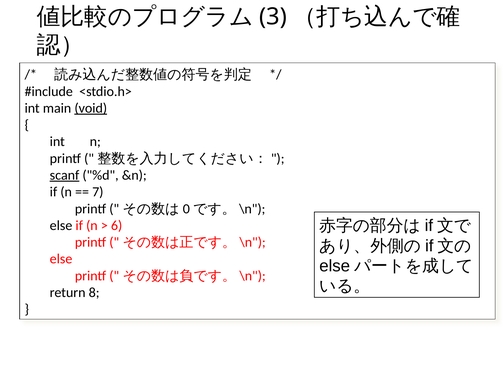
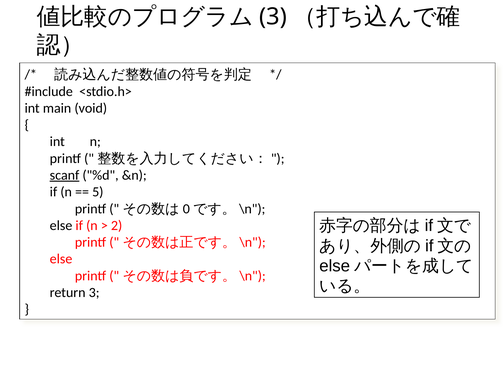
void underline: present -> none
7: 7 -> 5
6: 6 -> 2
return 8: 8 -> 3
